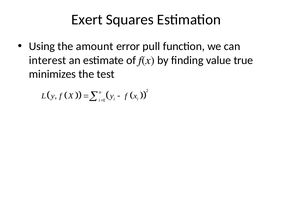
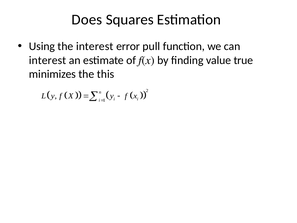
Exert: Exert -> Does
the amount: amount -> interest
test: test -> this
